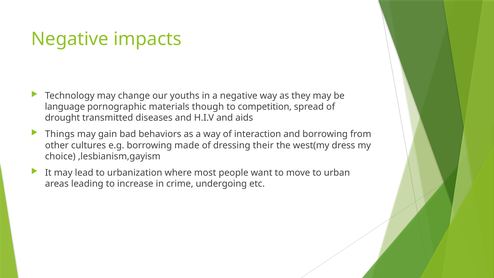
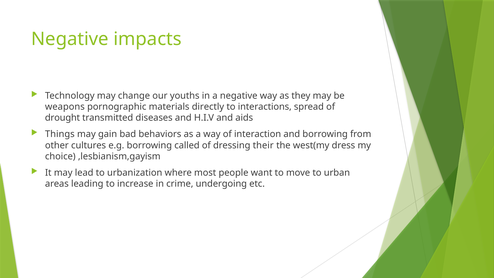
language: language -> weapons
though: though -> directly
competition: competition -> interactions
made: made -> called
